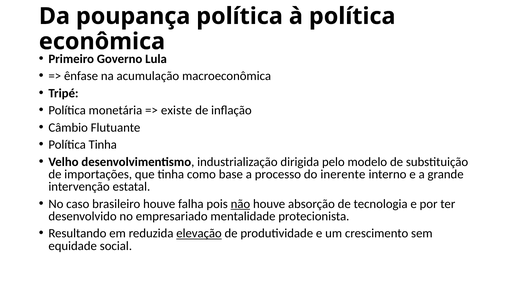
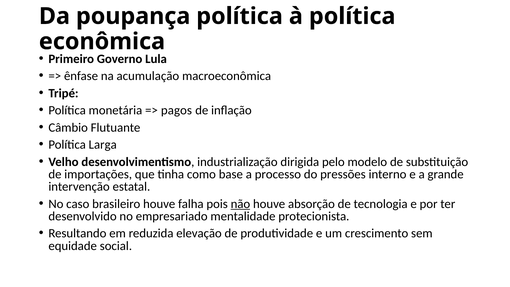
existe: existe -> pagos
Política Tinha: Tinha -> Larga
inerente: inerente -> pressões
elevação underline: present -> none
